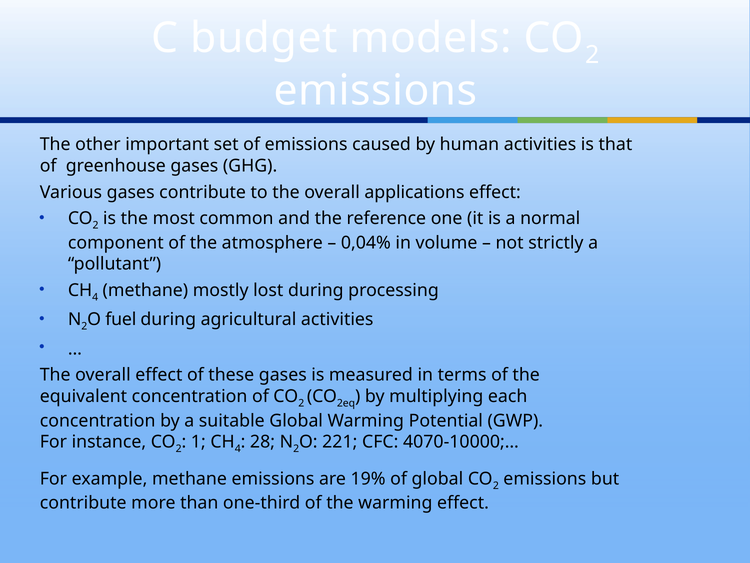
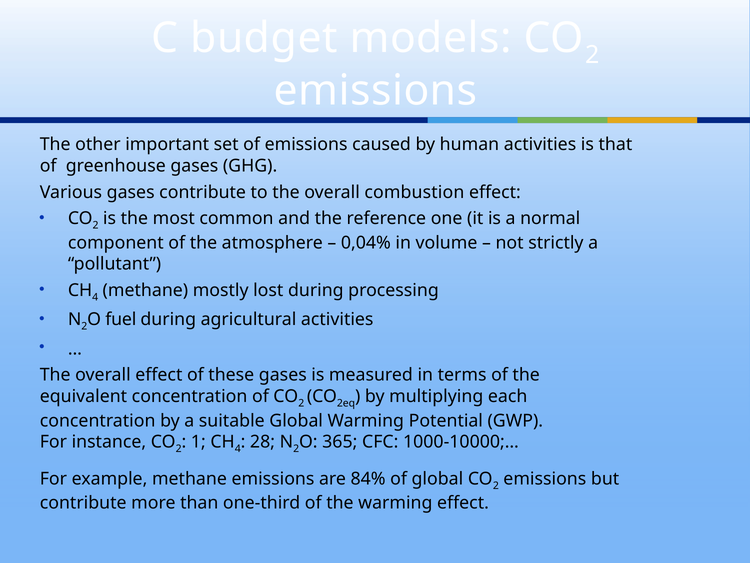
applications: applications -> combustion
221: 221 -> 365
4070-10000;…: 4070-10000;… -> 1000-10000;…
19%: 19% -> 84%
